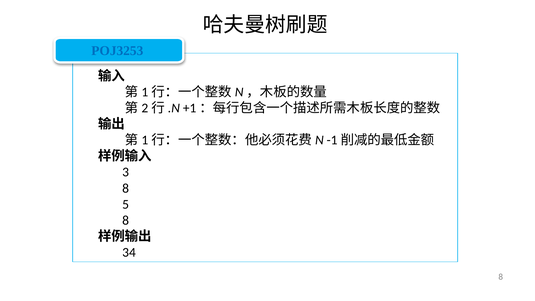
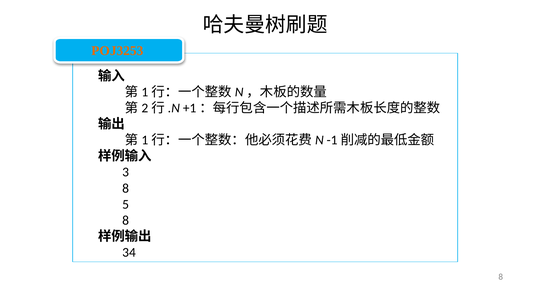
POJ3253 colour: blue -> orange
